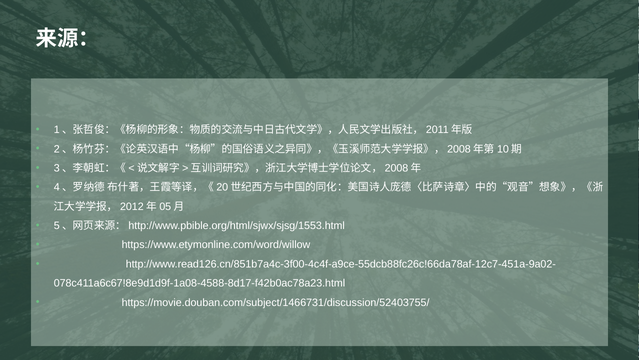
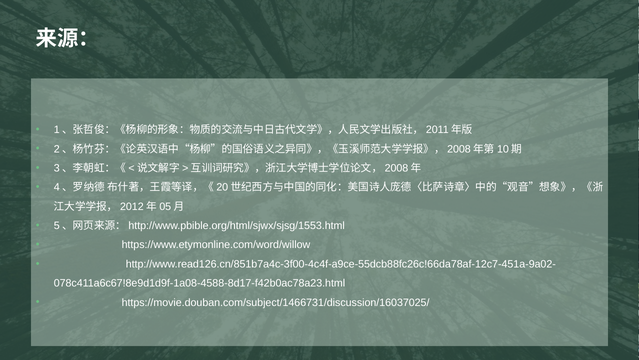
https://movie.douban.com/subject/1466731/discussion/52403755/: https://movie.douban.com/subject/1466731/discussion/52403755/ -> https://movie.douban.com/subject/1466731/discussion/16037025/
